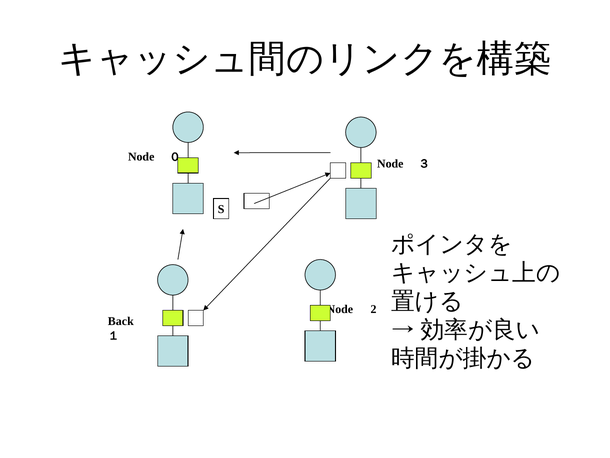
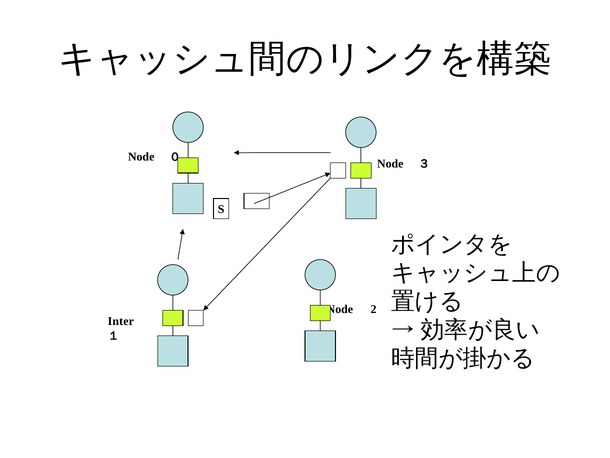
Back: Back -> Inter
